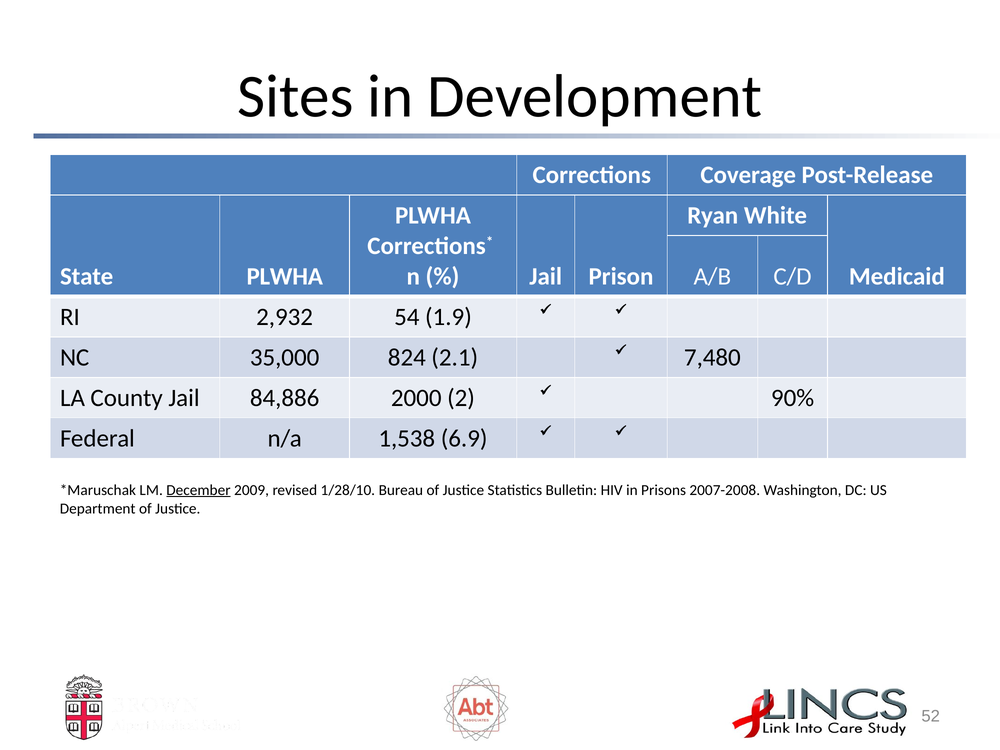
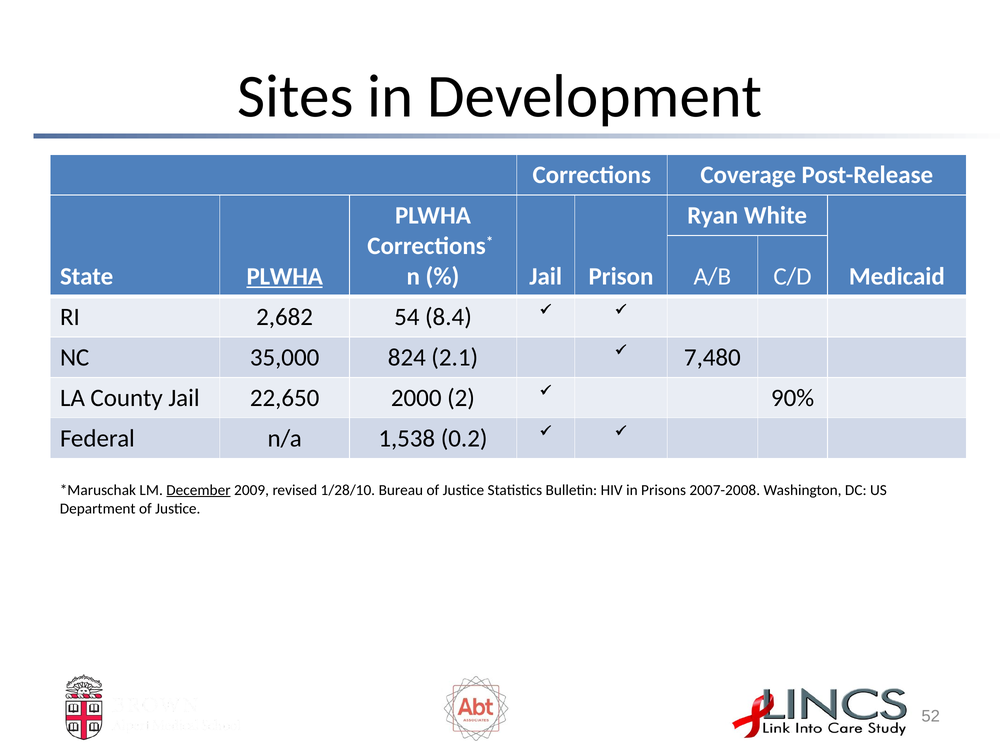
PLWHA at (285, 277) underline: none -> present
2,932: 2,932 -> 2,682
1.9: 1.9 -> 8.4
84,886: 84,886 -> 22,650
6.9: 6.9 -> 0.2
